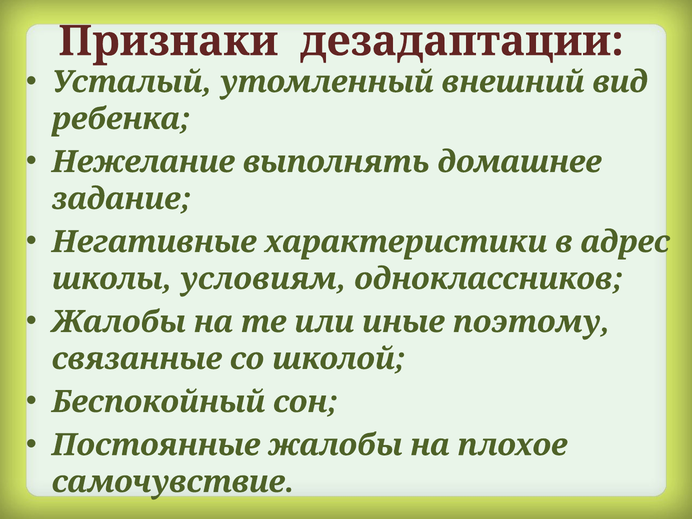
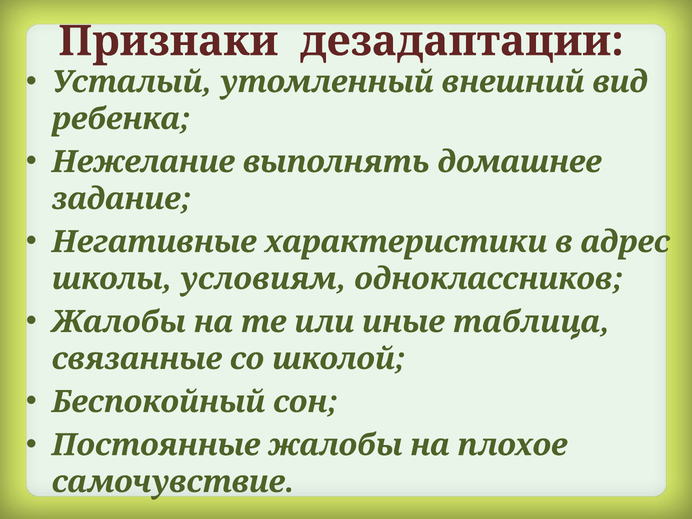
поэтому: поэтому -> таблица
